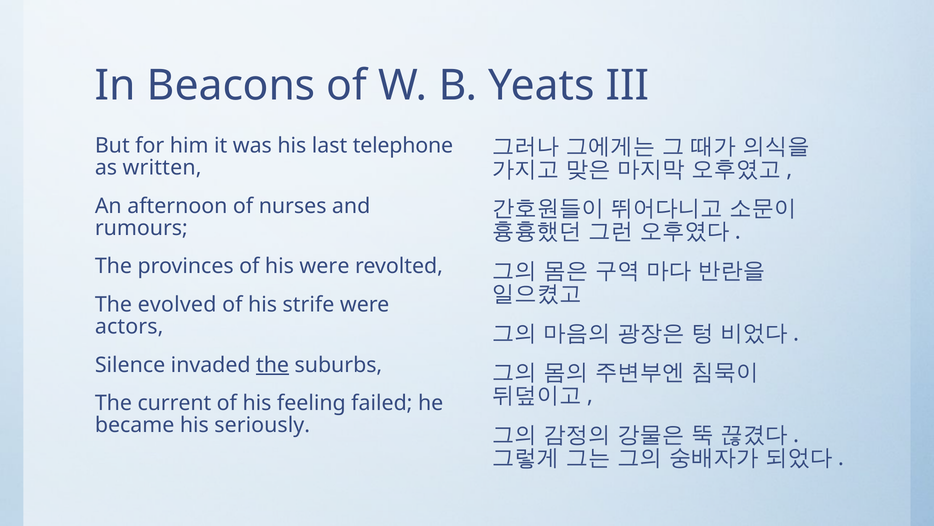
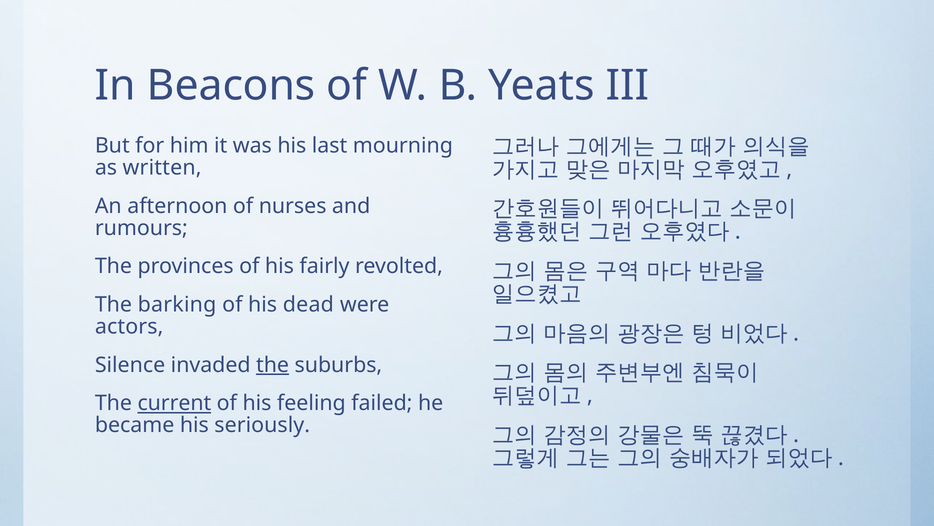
telephone: telephone -> mourning
his were: were -> fairly
evolved: evolved -> barking
strife: strife -> dead
current underline: none -> present
